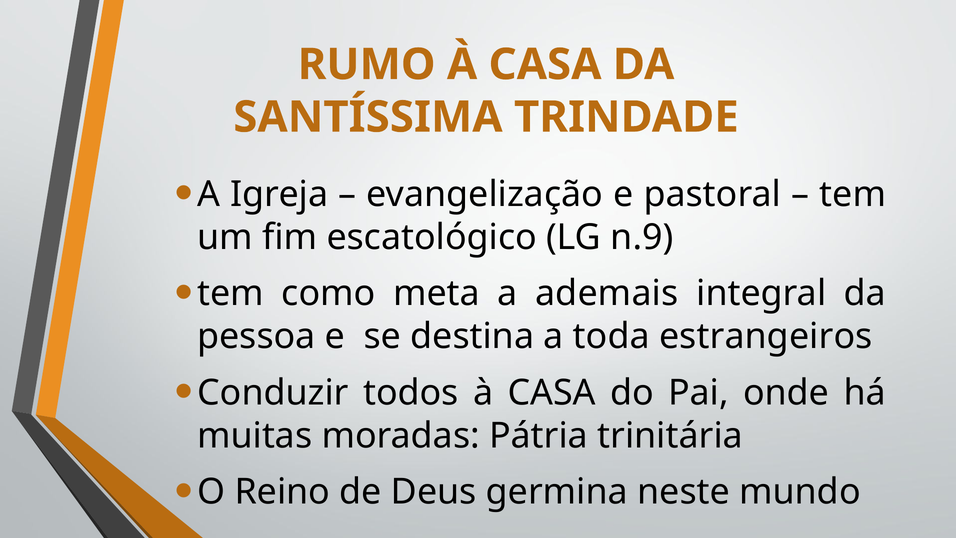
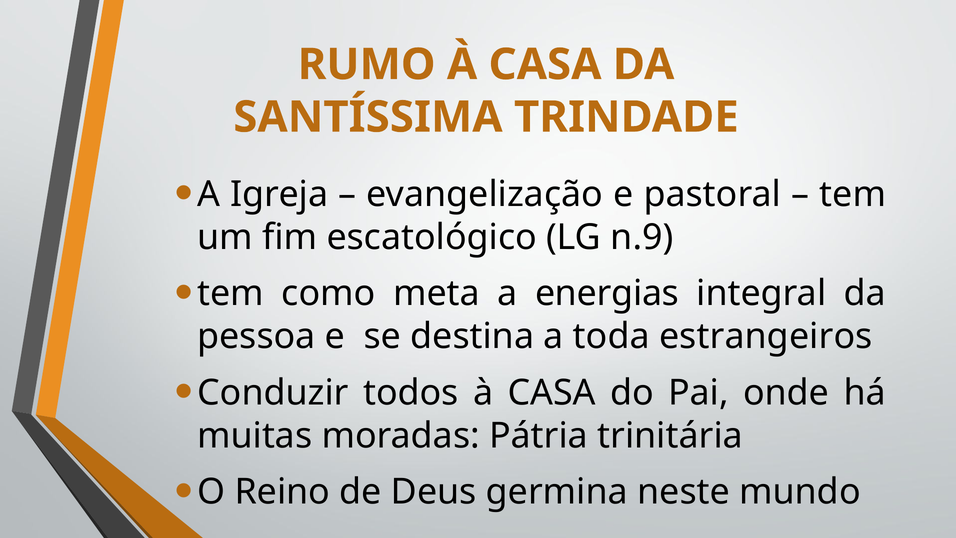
ademais: ademais -> energias
